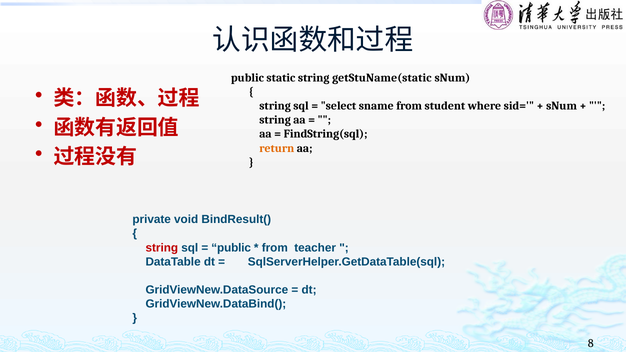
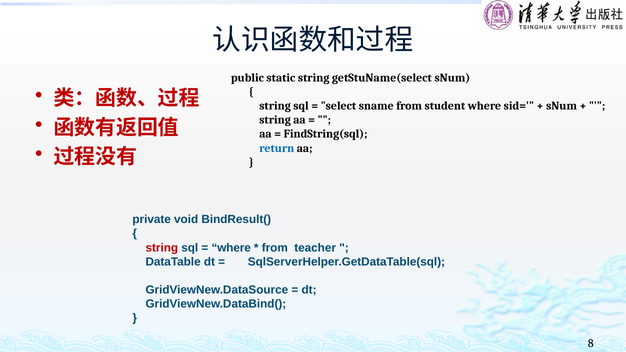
getStuName(static: getStuName(static -> getStuName(select
return colour: orange -> blue
public at (231, 248): public -> where
